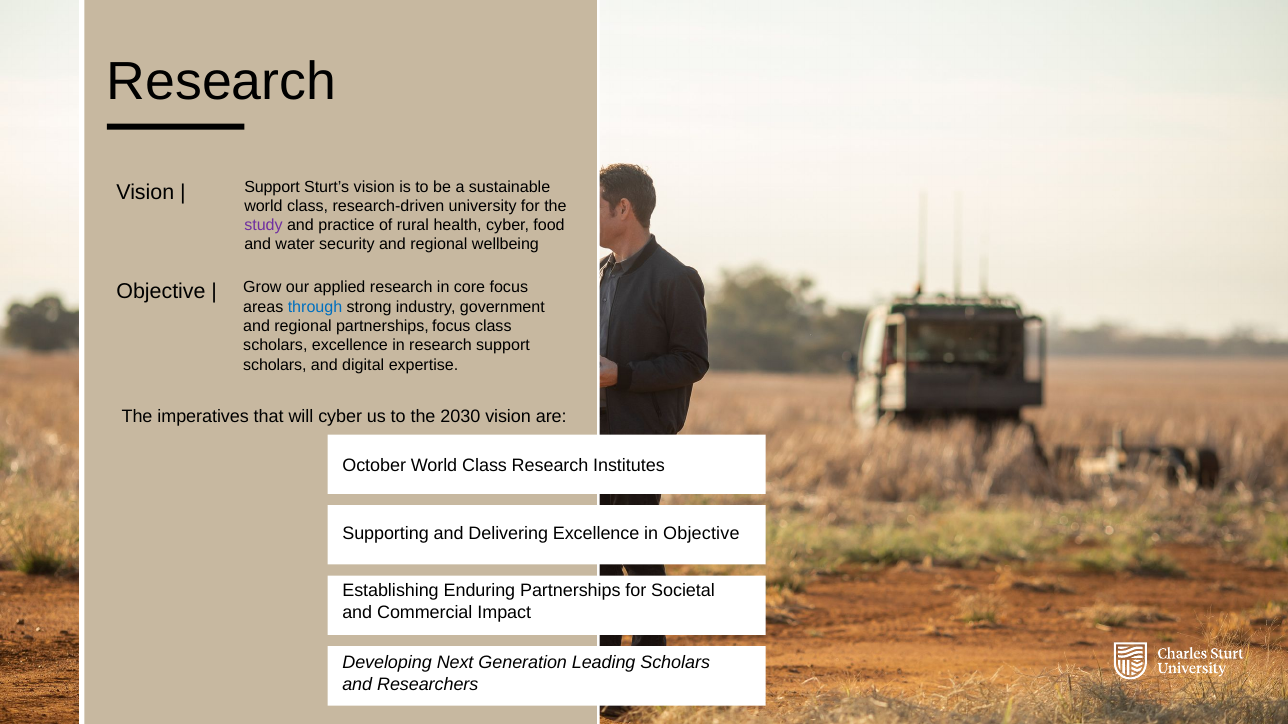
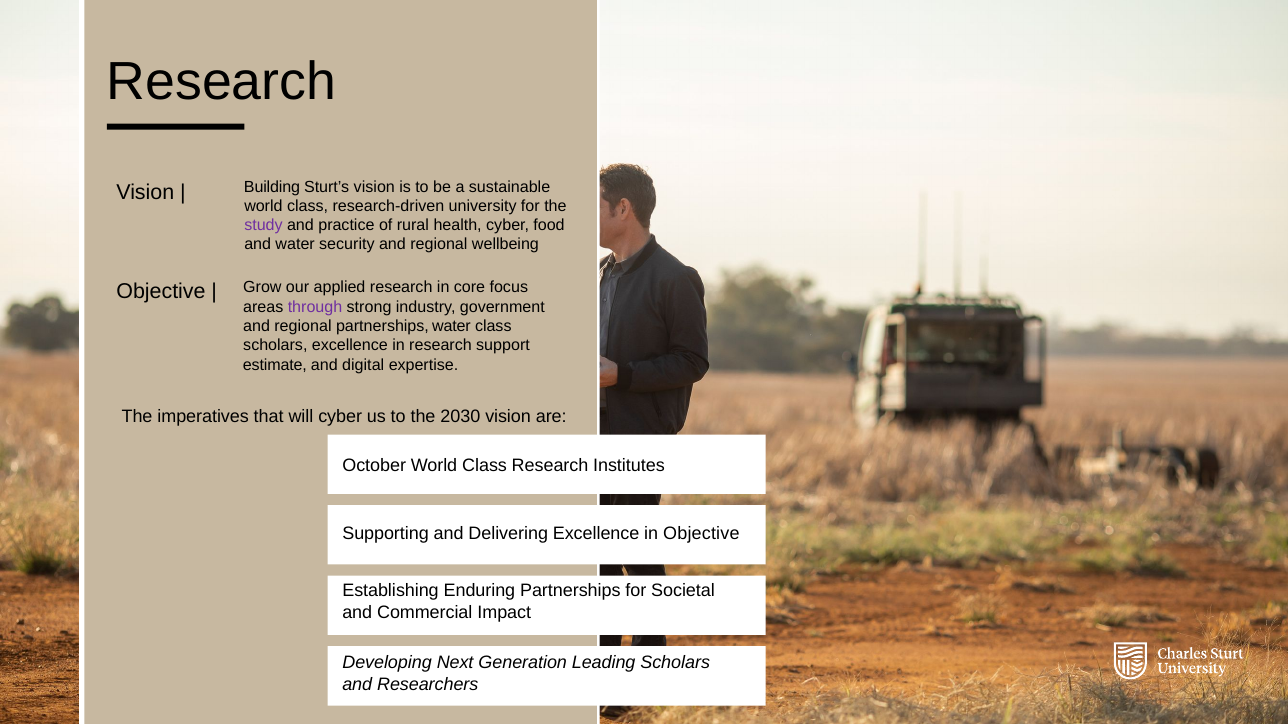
Support at (272, 187): Support -> Building
through colour: blue -> purple
partnerships focus: focus -> water
scholars at (275, 365): scholars -> estimate
